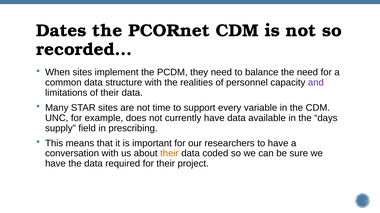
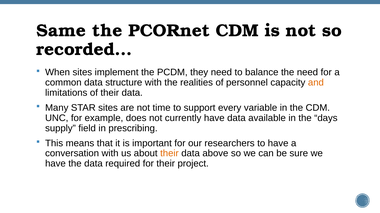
Dates: Dates -> Same
and colour: purple -> orange
coded: coded -> above
